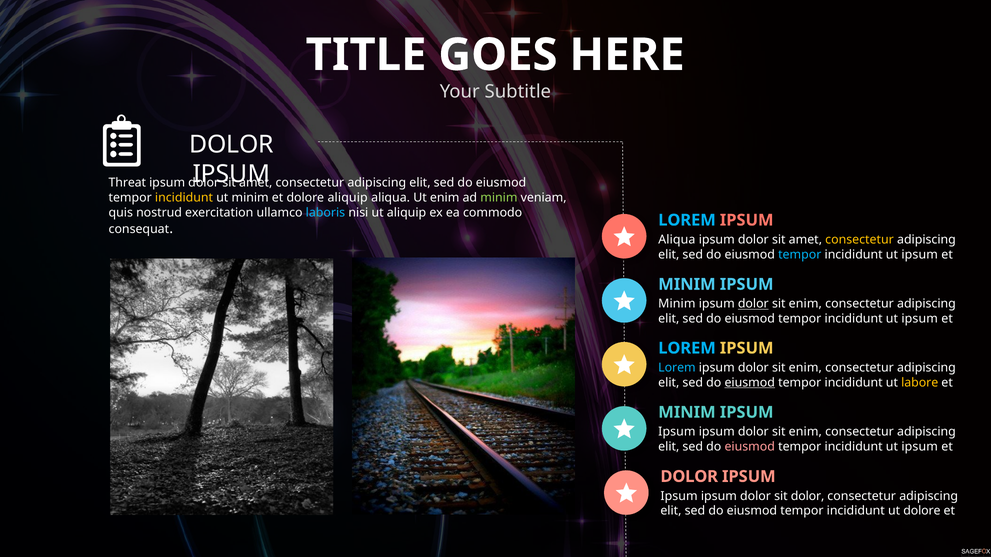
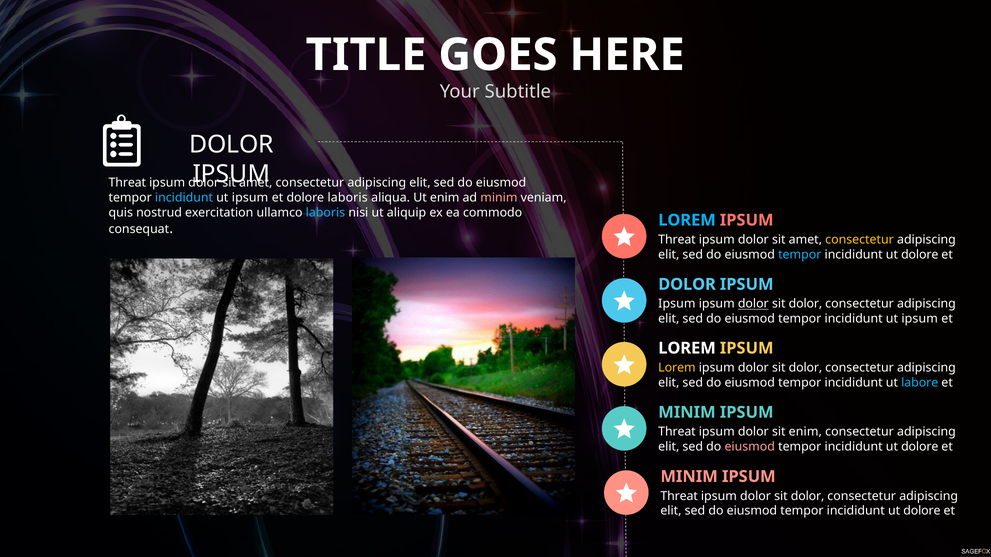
incididunt at (184, 198) colour: yellow -> light blue
minim at (250, 198): minim -> ipsum
dolore aliquip: aliquip -> laboris
minim at (499, 198) colour: light green -> pink
Aliqua at (677, 240): Aliqua -> Threat
ipsum at (920, 255): ipsum -> dolore
MINIM at (687, 285): MINIM -> DOLOR
Minim at (677, 304): Minim -> Ipsum
enim at (805, 304): enim -> dolor
LOREM at (687, 348) colour: light blue -> white
Lorem at (677, 368) colour: light blue -> yellow
enim at (805, 368): enim -> dolor
eiusmod at (750, 383) underline: present -> none
labore colour: yellow -> light blue
Ipsum at (677, 432): Ipsum -> Threat
ipsum at (920, 447): ipsum -> dolore
DOLOR at (689, 477): DOLOR -> MINIM
Ipsum at (679, 496): Ipsum -> Threat
